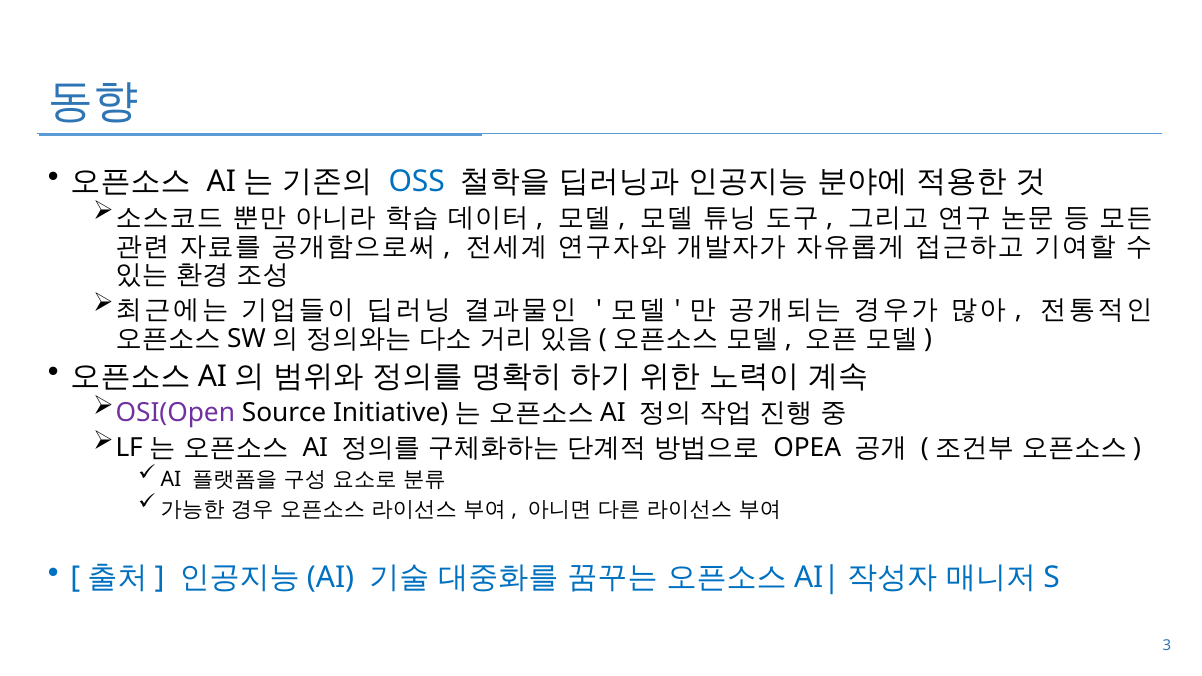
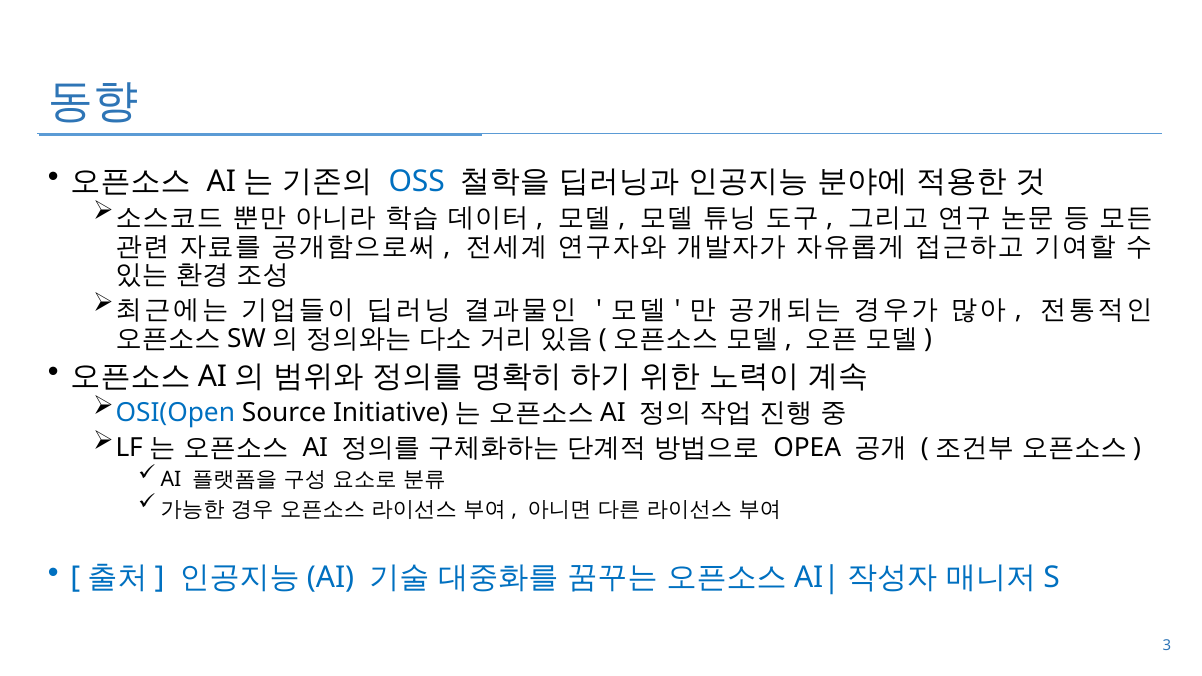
OSI(Open colour: purple -> blue
